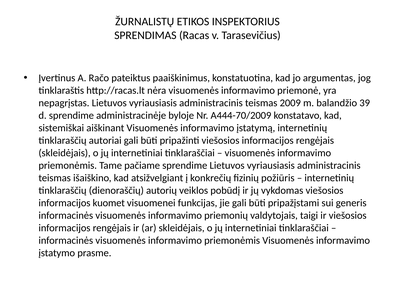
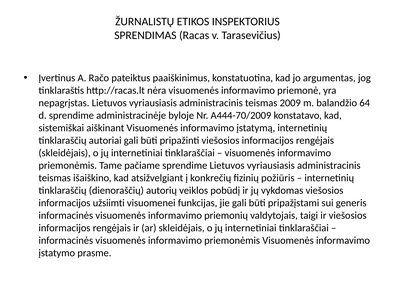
39: 39 -> 64
kuomet: kuomet -> užsiimti
